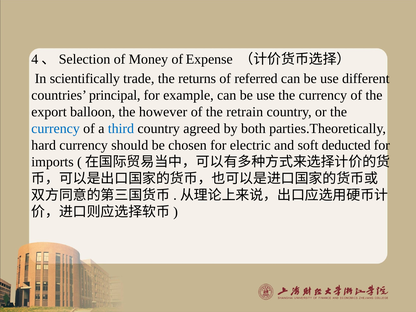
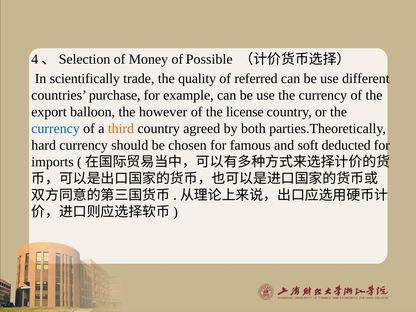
Expense: Expense -> Possible
returns: returns -> quality
principal: principal -> purchase
retrain: retrain -> license
third colour: blue -> orange
electric: electric -> famous
